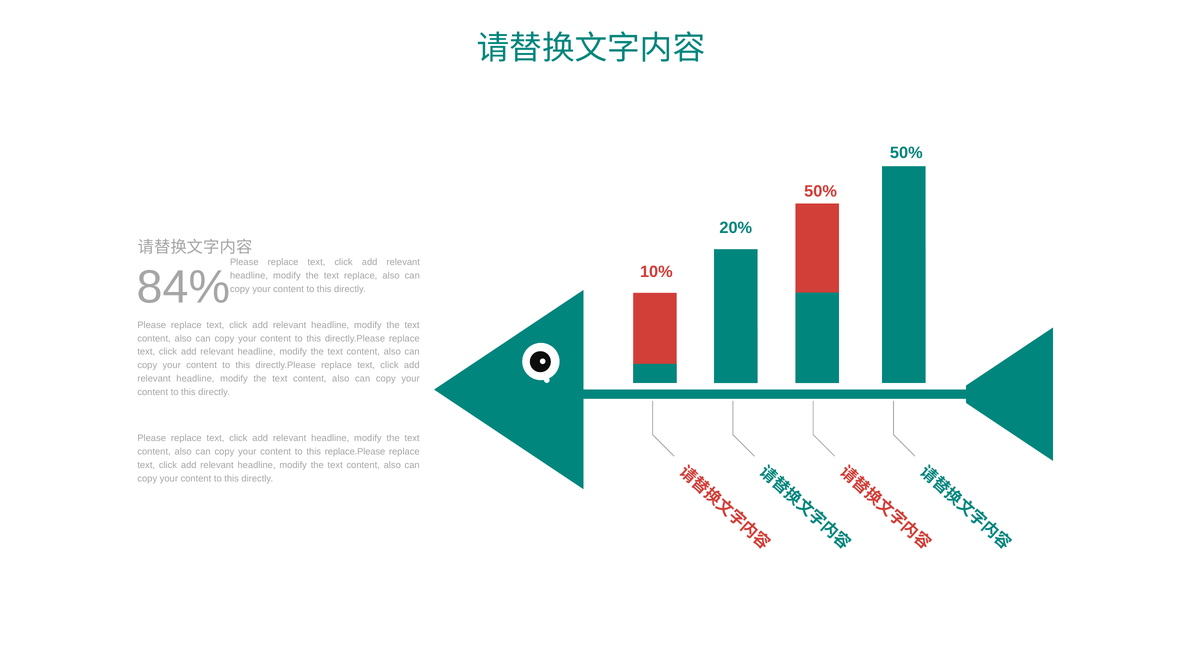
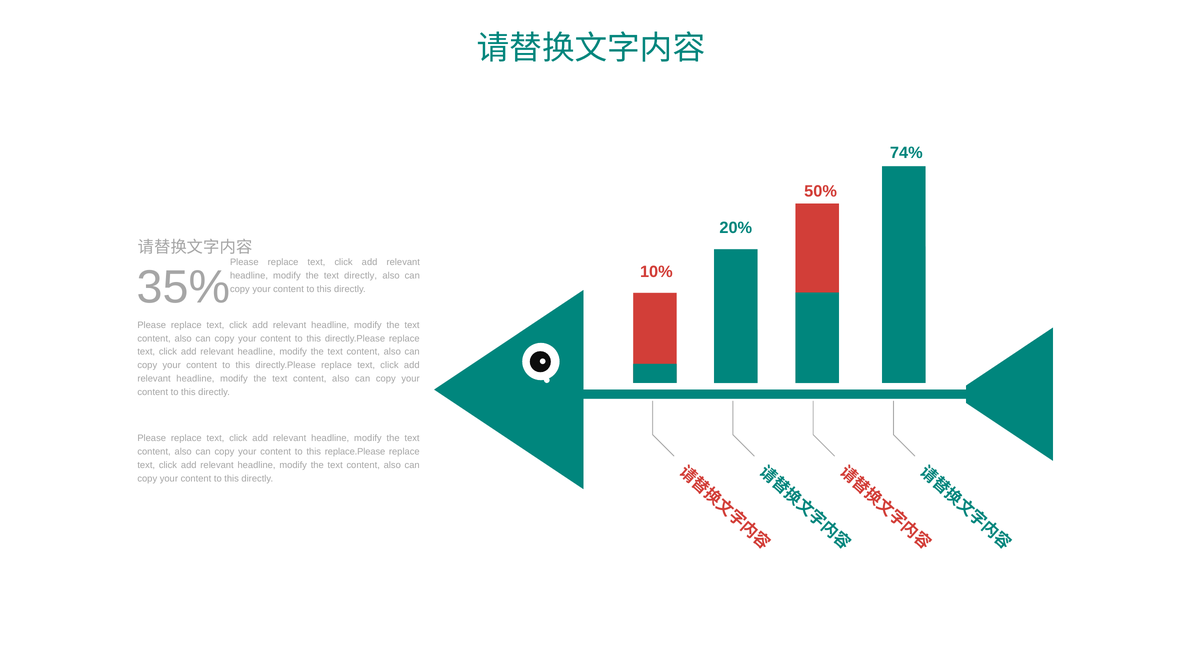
50% at (906, 153): 50% -> 74%
84%: 84% -> 35%
text replace: replace -> directly
